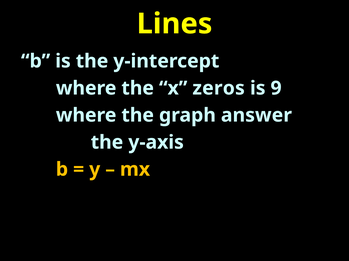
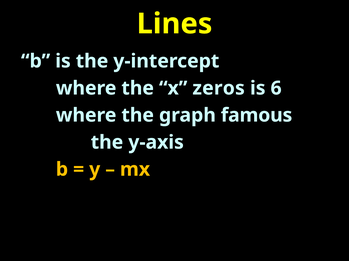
9: 9 -> 6
answer: answer -> famous
